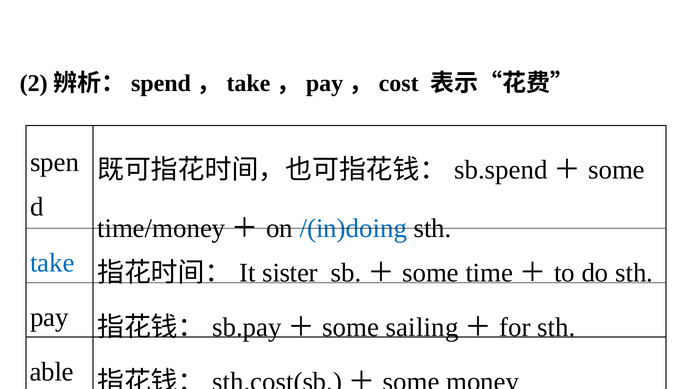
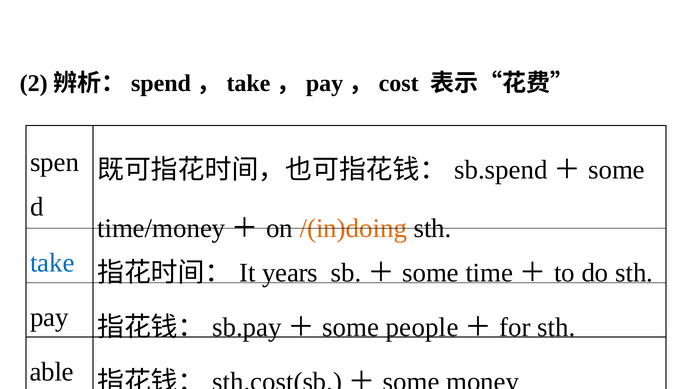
/(in)doing colour: blue -> orange
sister: sister -> years
sailing: sailing -> people
